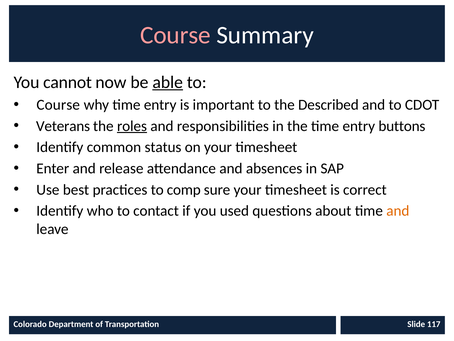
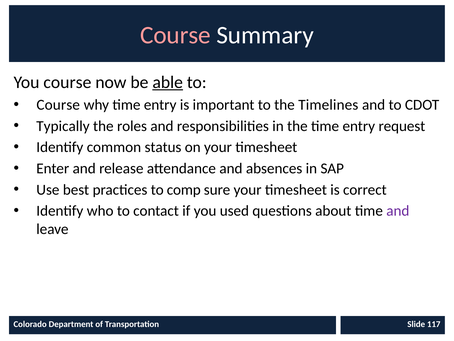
You cannot: cannot -> course
Described: Described -> Timelines
Veterans: Veterans -> Typically
roles underline: present -> none
buttons: buttons -> request
and at (398, 211) colour: orange -> purple
